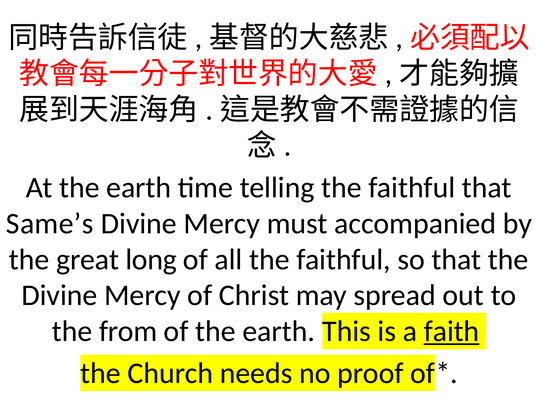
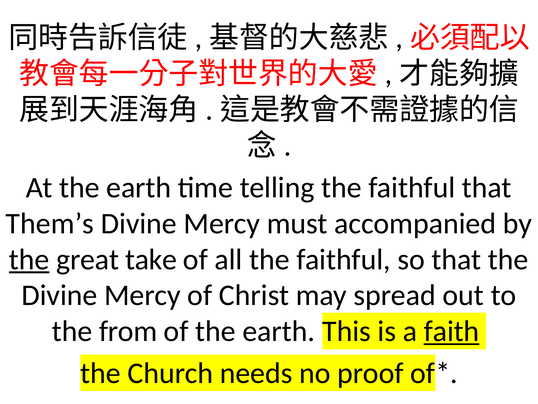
Same’s: Same’s -> Them’s
the at (29, 259) underline: none -> present
long: long -> take
